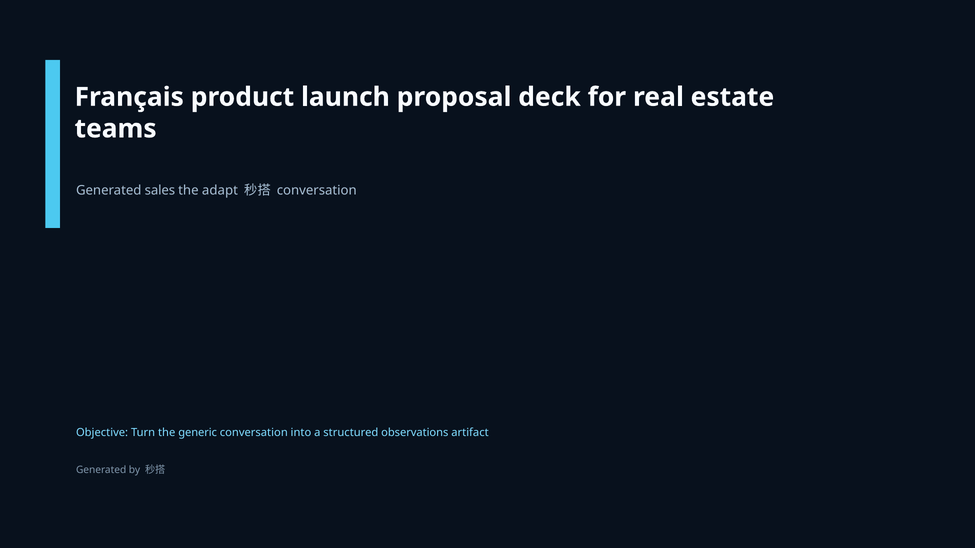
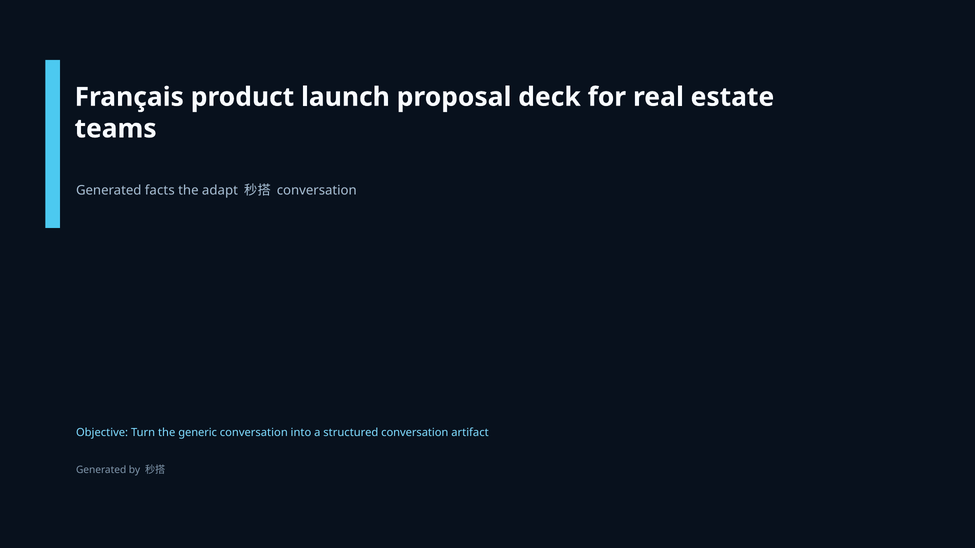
sales: sales -> facts
structured observations: observations -> conversation
